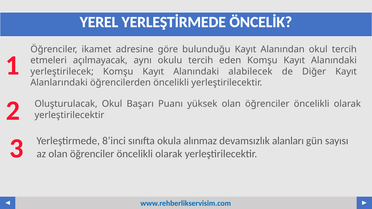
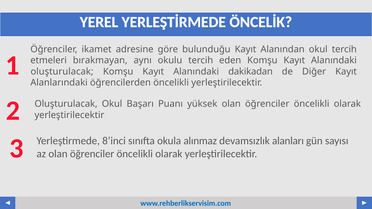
açılmayacak: açılmayacak -> bırakmayan
yerleştirilecek at (62, 72): yerleştirilecek -> oluşturulacak
alabilecek: alabilecek -> dakikadan
